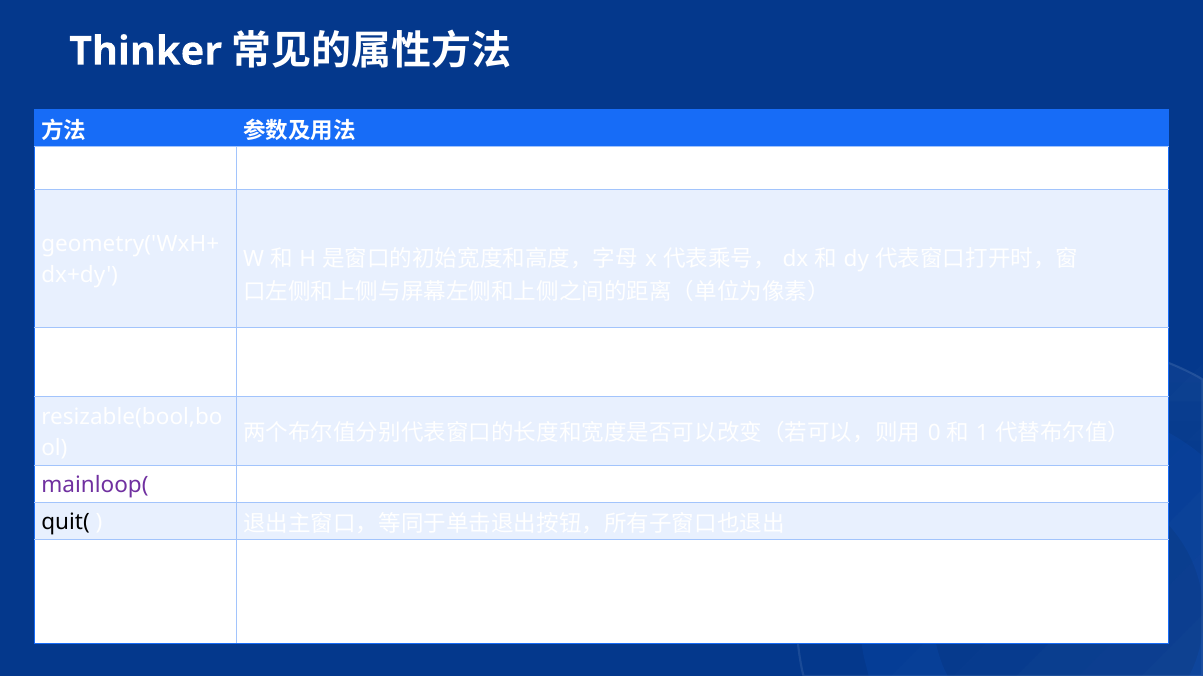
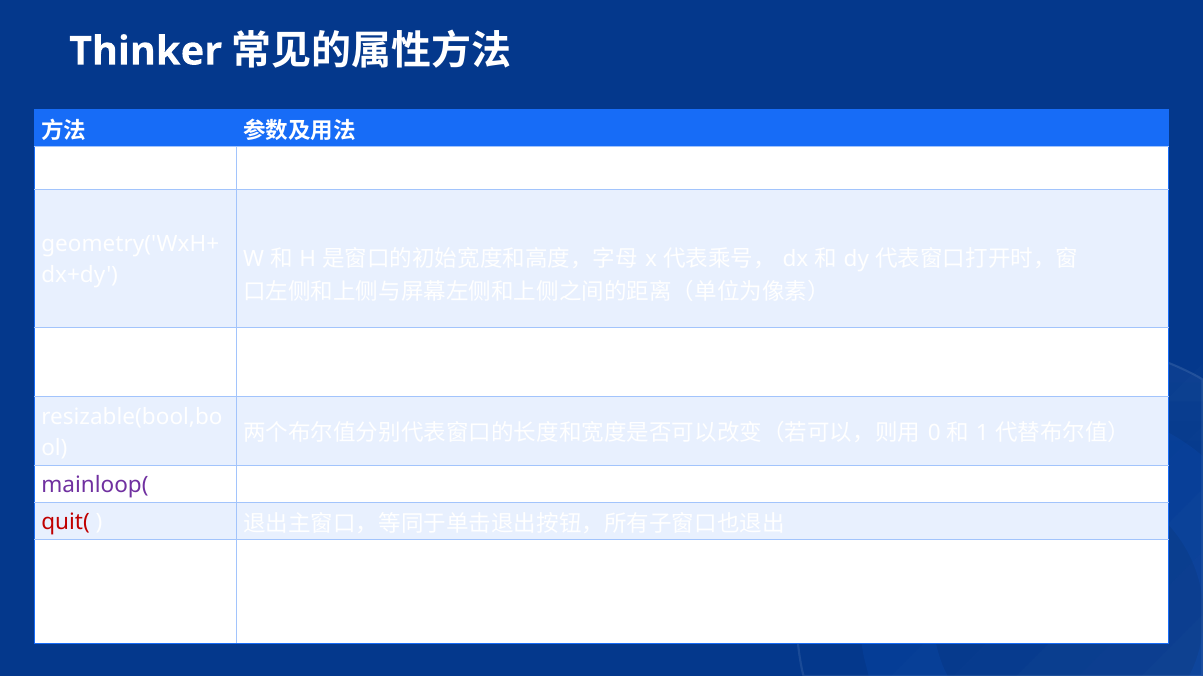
quit( colour: black -> red
